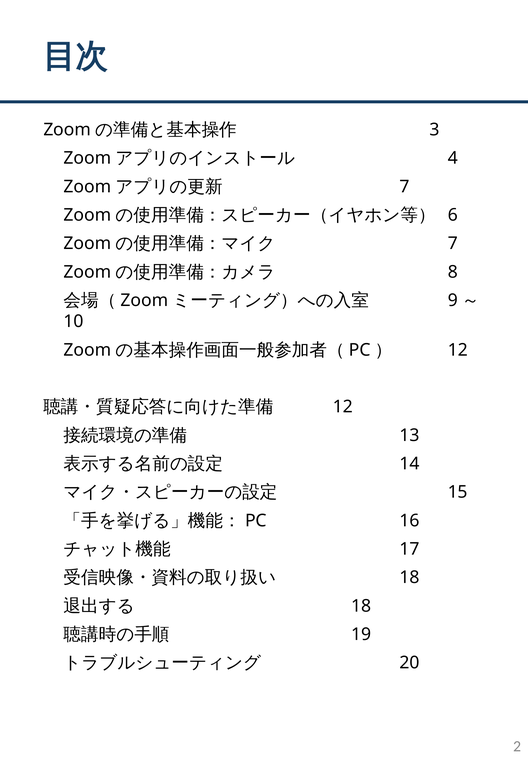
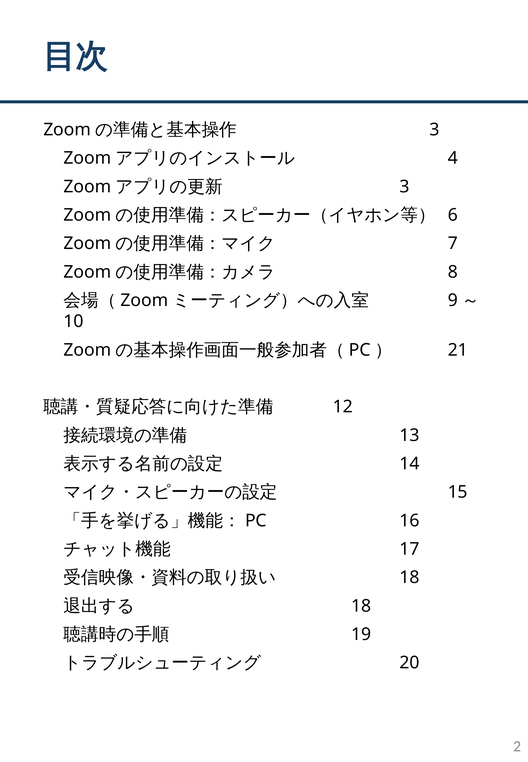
7 at (404, 187): 7 -> 3
12 at (458, 350): 12 -> 21
